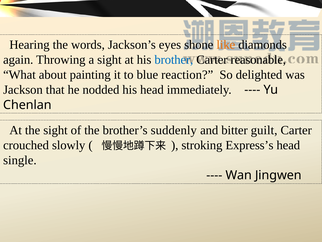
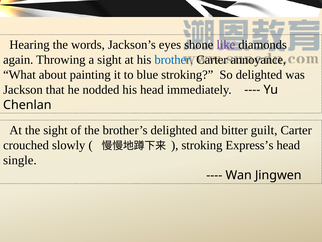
like colour: orange -> purple
reasonable: reasonable -> annoyance
blue reaction: reaction -> stroking
brother’s suddenly: suddenly -> delighted
